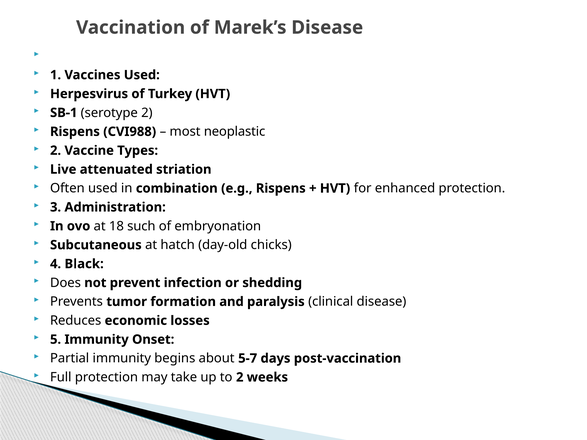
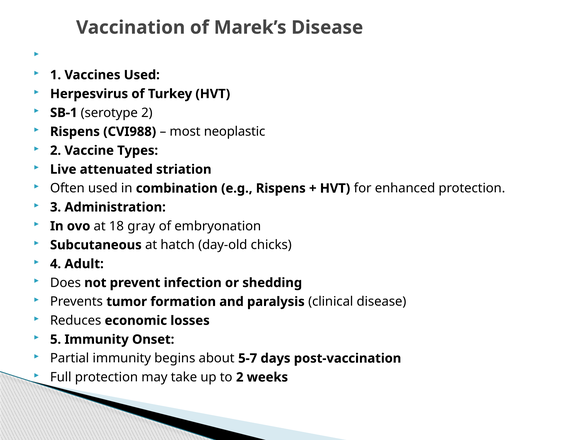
such: such -> gray
Black: Black -> Adult
